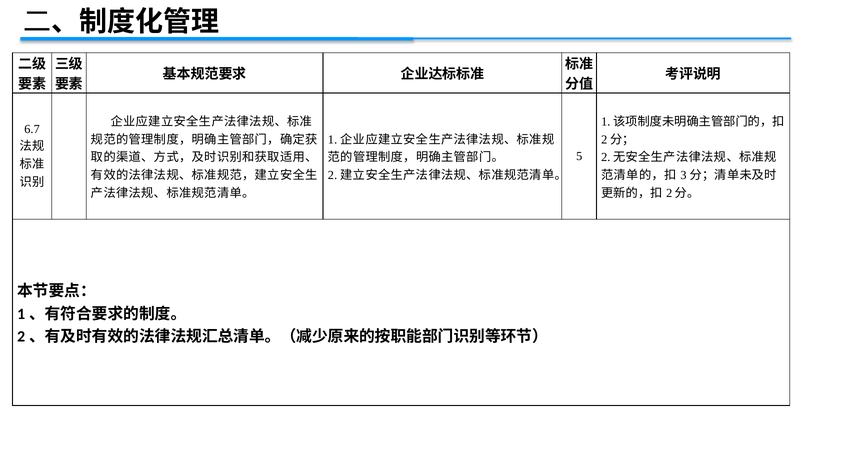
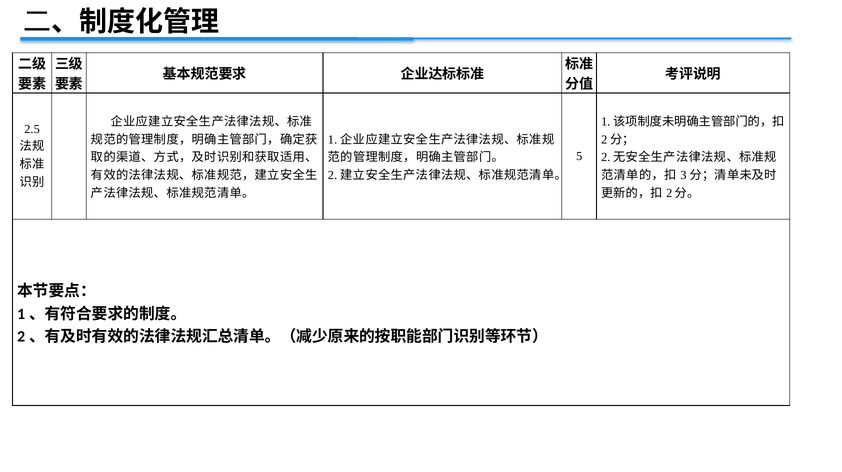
6.7: 6.7 -> 2.5
